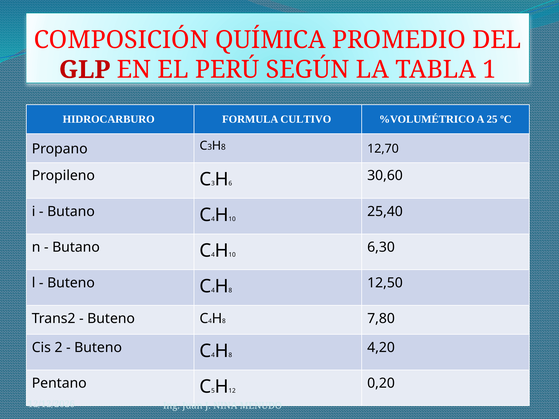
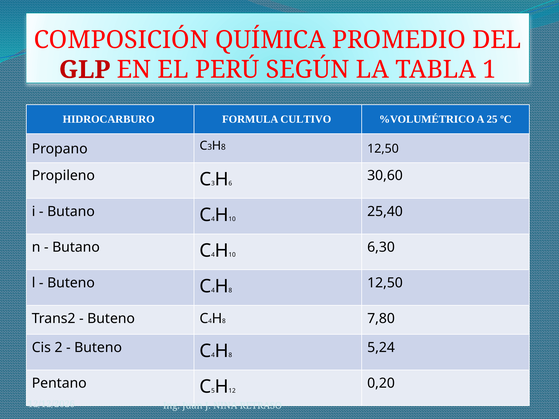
12,70 at (383, 149): 12,70 -> 12,50
4,20: 4,20 -> 5,24
MENUDO: MENUDO -> RETRASO
